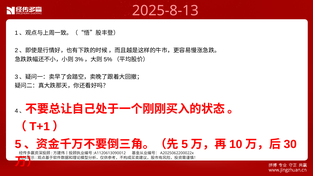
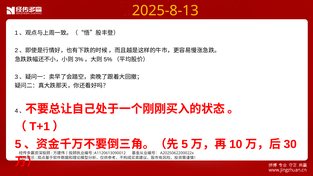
2025-8-13 colour: pink -> yellow
